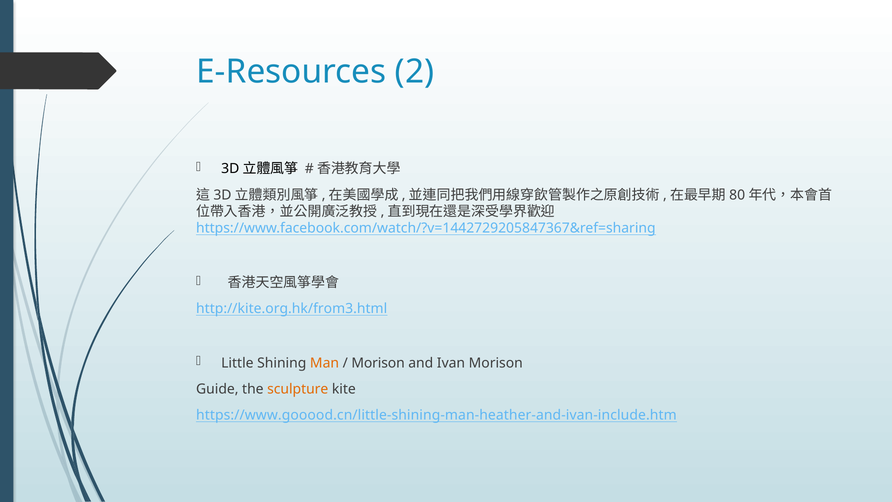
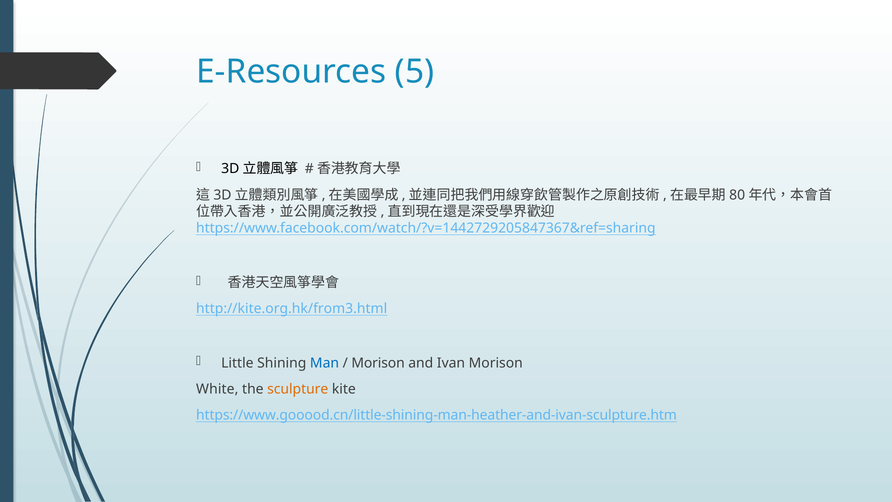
2: 2 -> 5
Man colour: orange -> blue
Guide: Guide -> White
https://www.gooood.cn/little-shining-man-heather-and-ivan-include.htm: https://www.gooood.cn/little-shining-man-heather-and-ivan-include.htm -> https://www.gooood.cn/little-shining-man-heather-and-ivan-sculpture.htm
